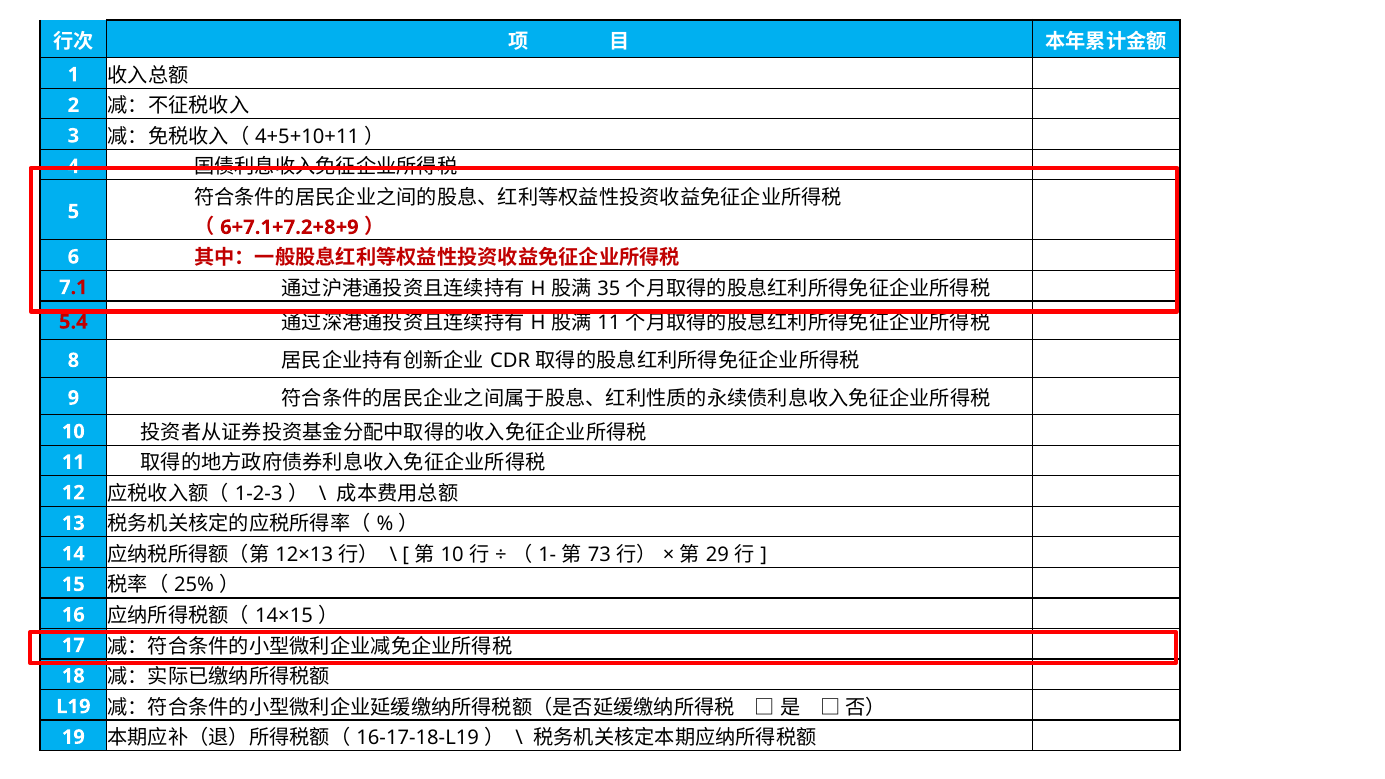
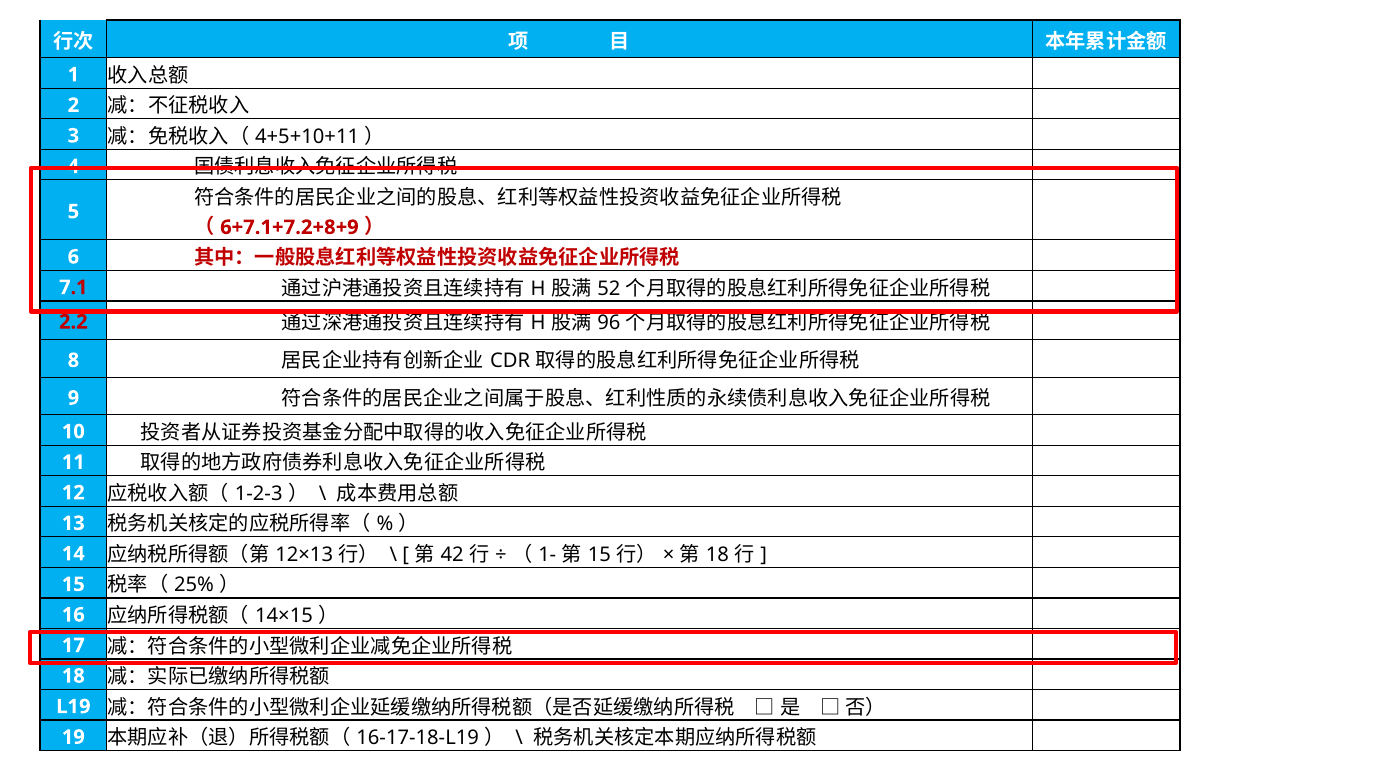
35: 35 -> 52
5.4: 5.4 -> 2.2
11 at (609, 323): 11 -> 96
10 at (452, 555): 10 -> 42
73 at (599, 555): 73 -> 15
29 at (717, 555): 29 -> 18
